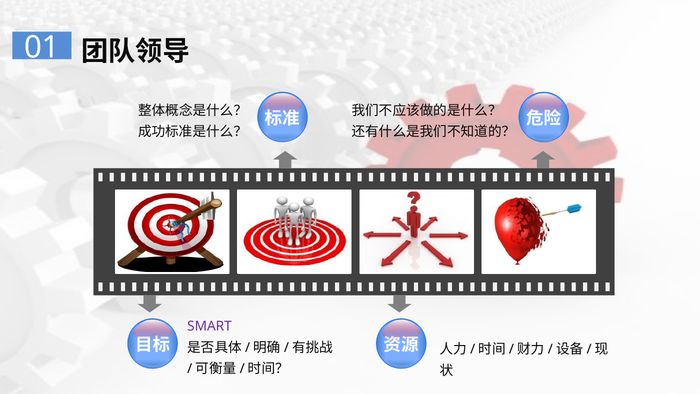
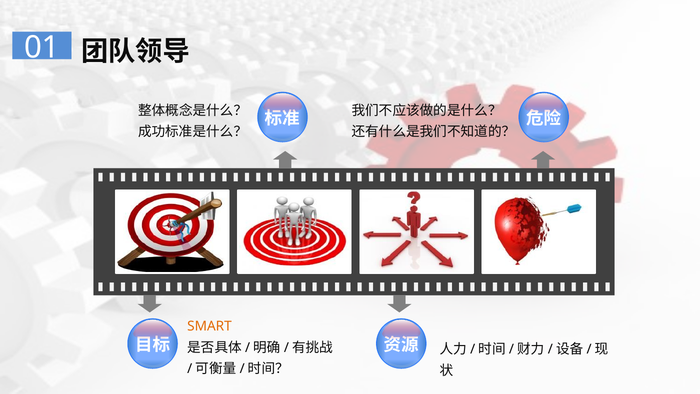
SMART colour: purple -> orange
